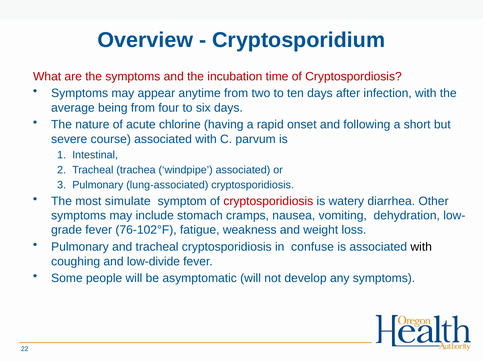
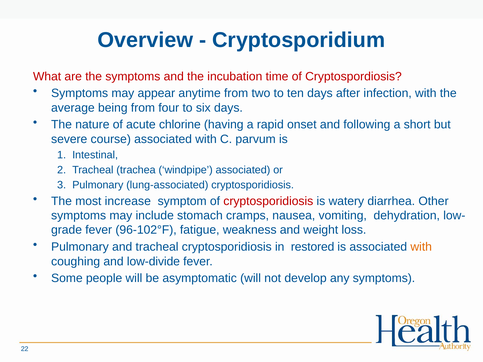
simulate: simulate -> increase
76-102°F: 76-102°F -> 96-102°F
confuse: confuse -> restored
with at (421, 247) colour: black -> orange
